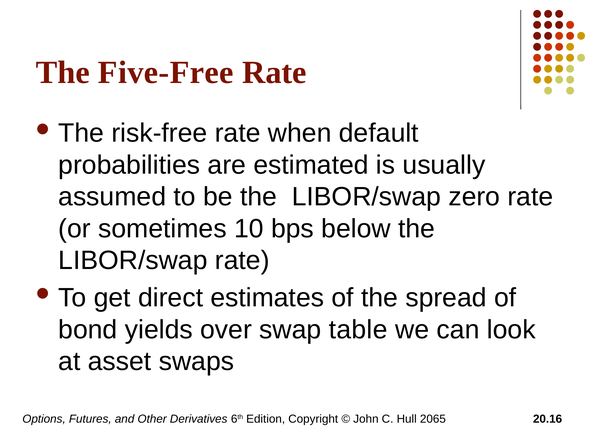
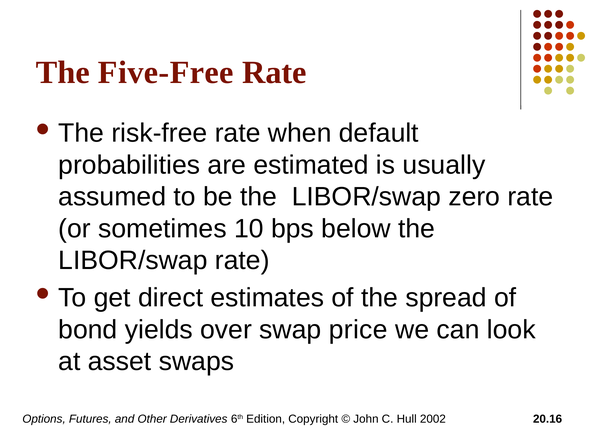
table: table -> price
2065: 2065 -> 2002
